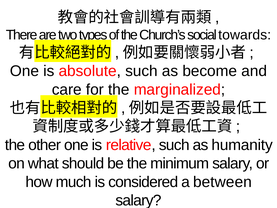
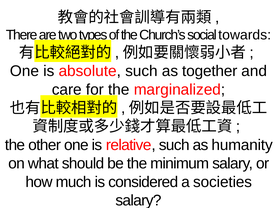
become: become -> together
between: between -> societies
